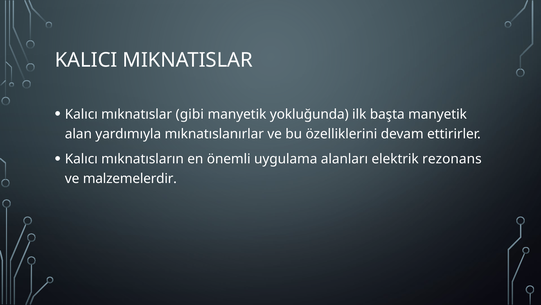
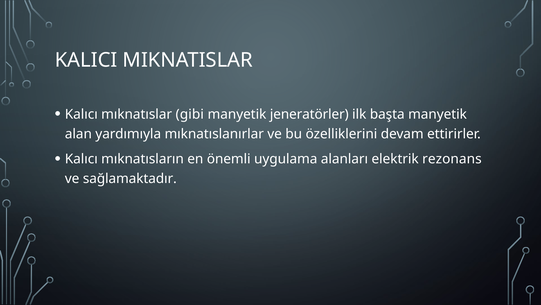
yokluğunda: yokluğunda -> jeneratörler
malzemelerdir: malzemelerdir -> sağlamaktadır
